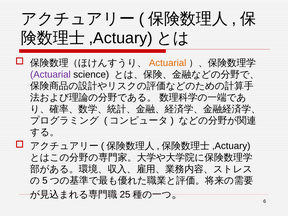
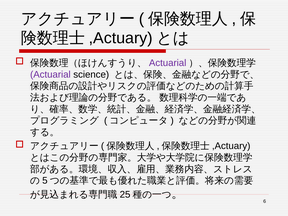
Actuarial at (168, 63) colour: orange -> purple
